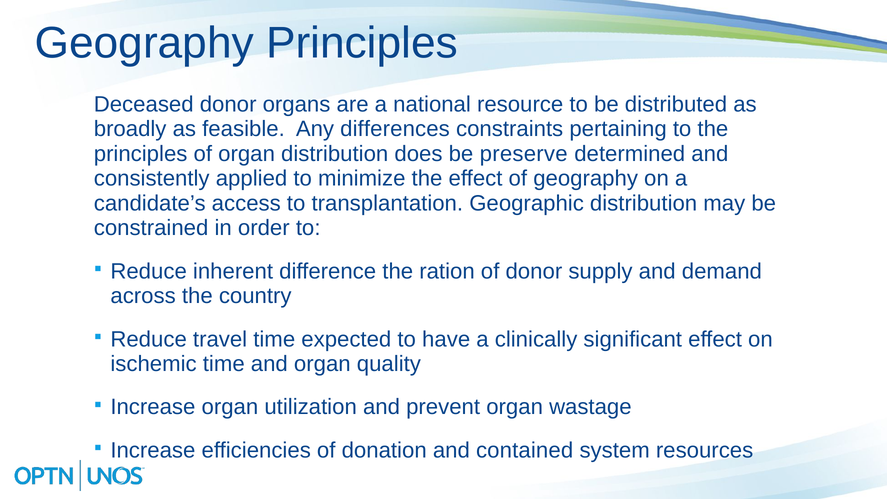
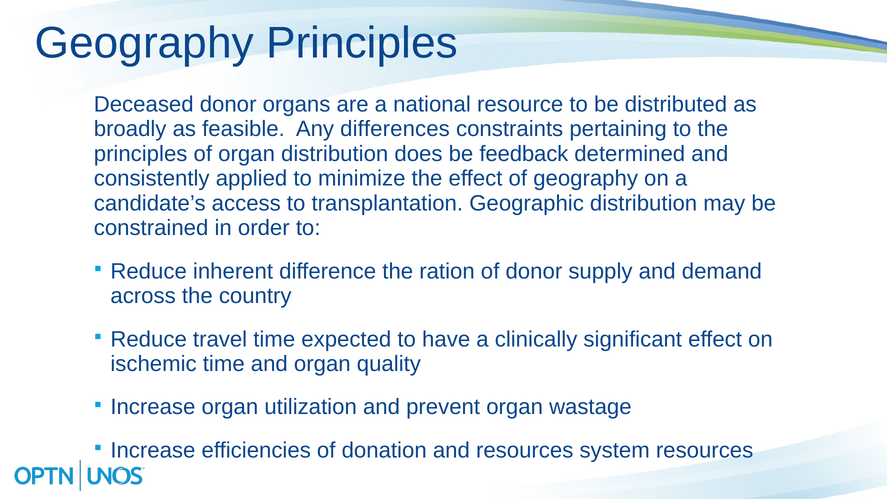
preserve: preserve -> feedback
and contained: contained -> resources
